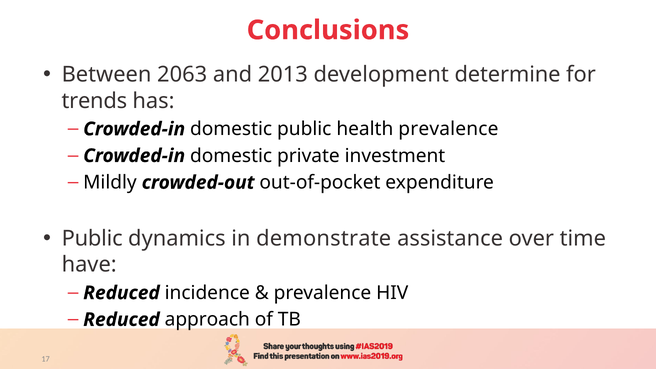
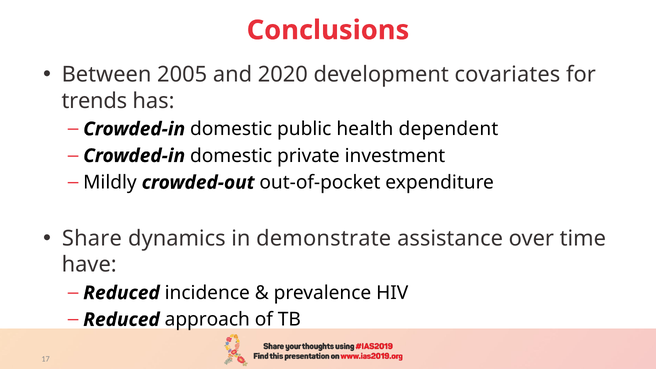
2063: 2063 -> 2005
2013: 2013 -> 2020
determine: determine -> covariates
health prevalence: prevalence -> dependent
Public at (92, 238): Public -> Share
